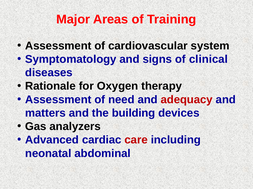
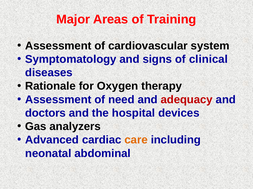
matters: matters -> doctors
building: building -> hospital
care colour: red -> orange
